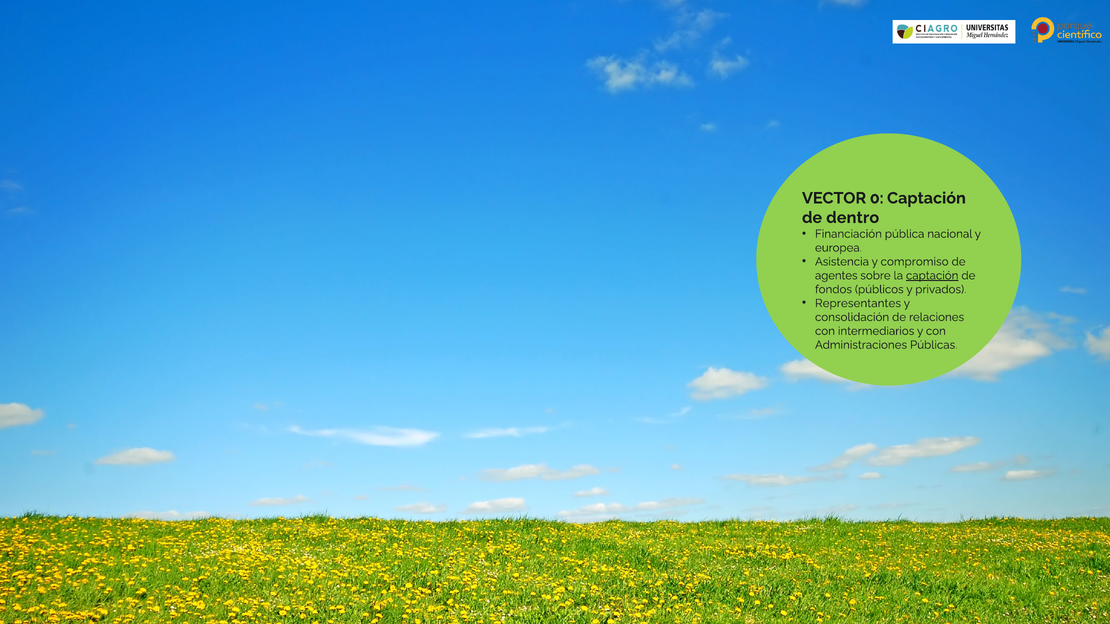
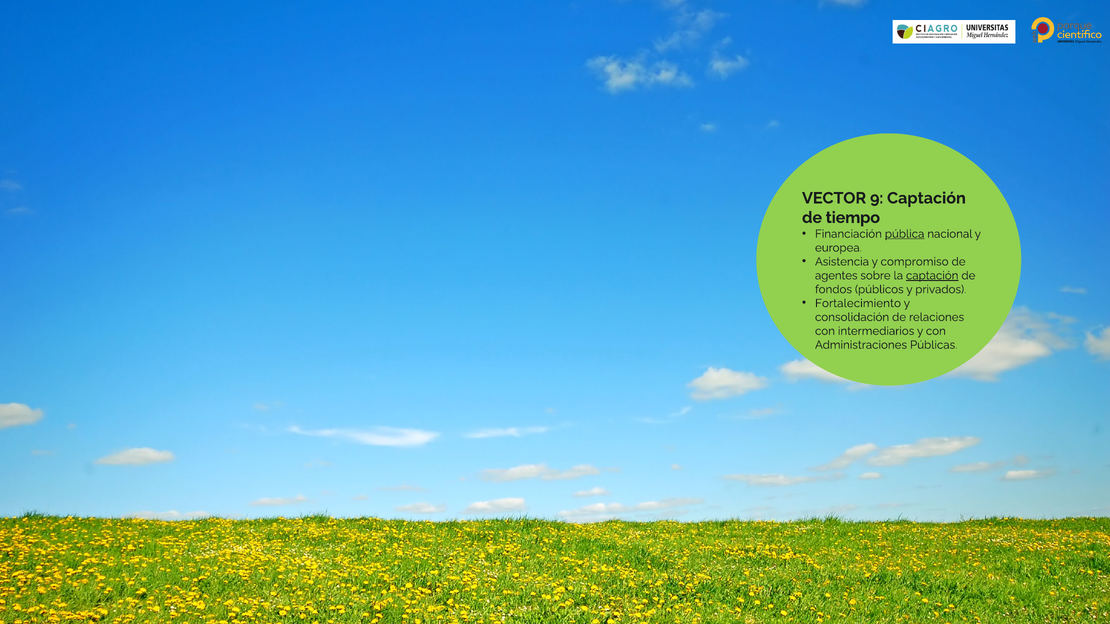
0: 0 -> 9
dentro: dentro -> tiempo
pública underline: none -> present
Representantes: Representantes -> Fortalecimiento
